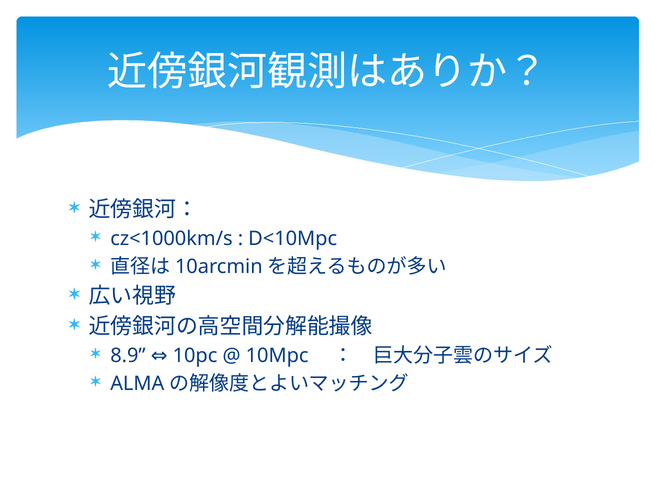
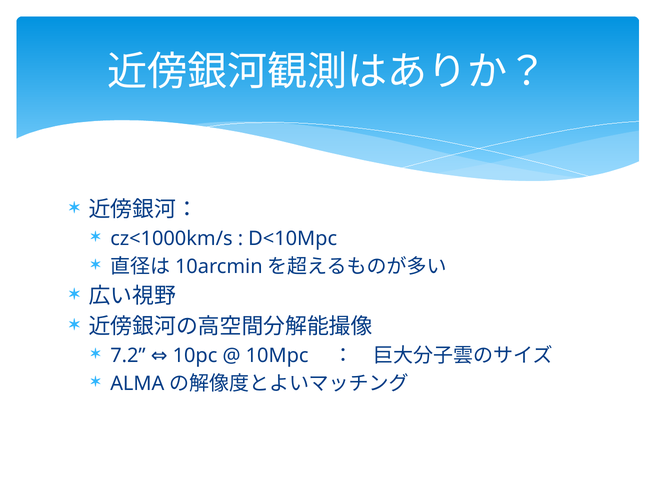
8.9: 8.9 -> 7.2
